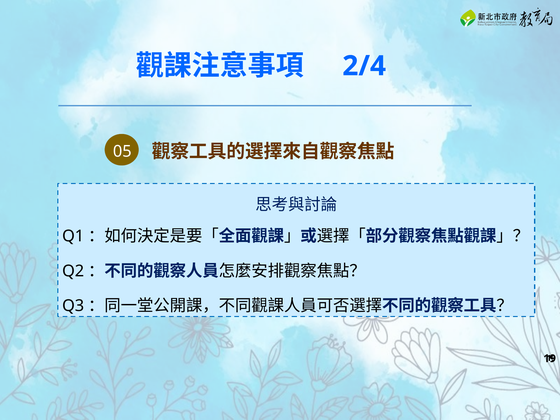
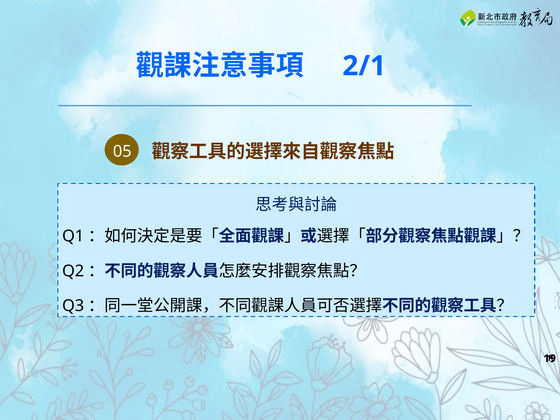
2/4: 2/4 -> 2/1
